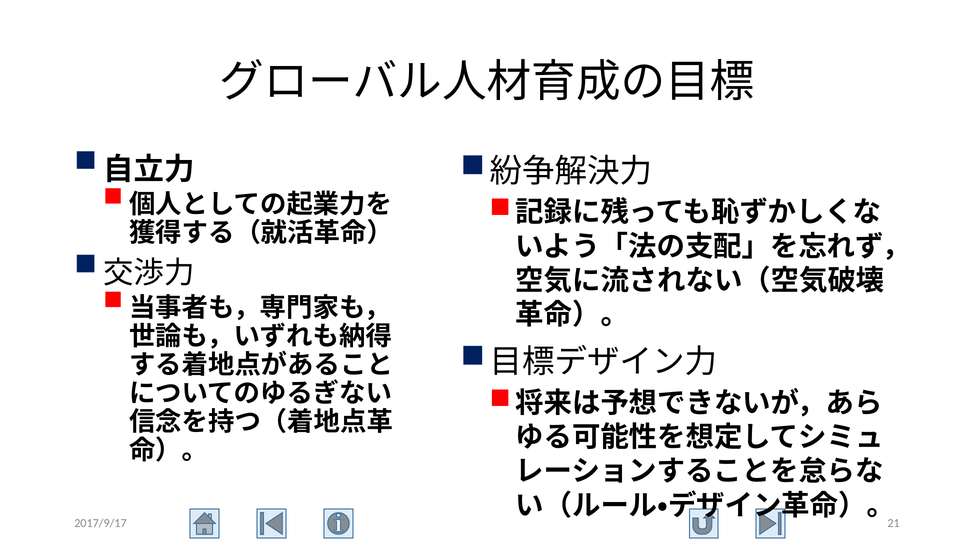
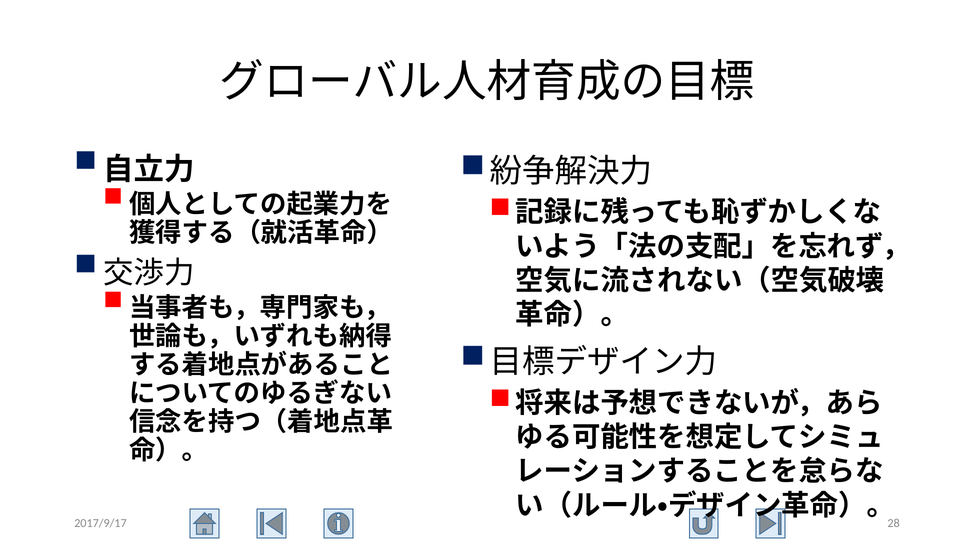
21: 21 -> 28
